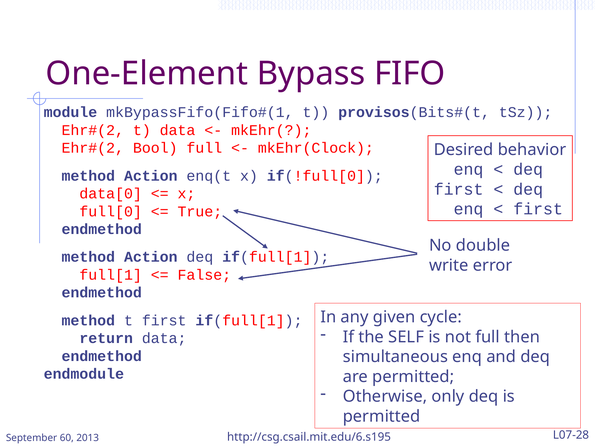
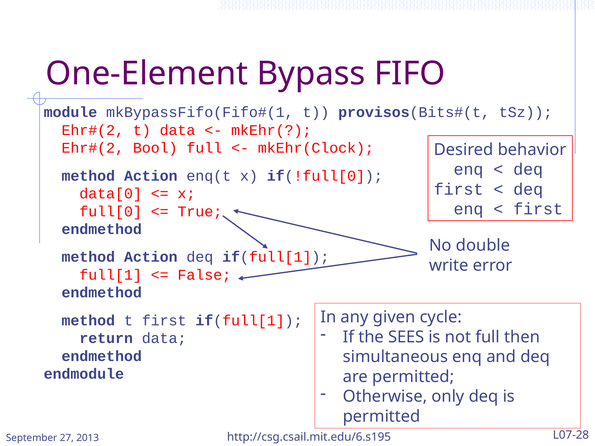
SELF: SELF -> SEES
60: 60 -> 27
